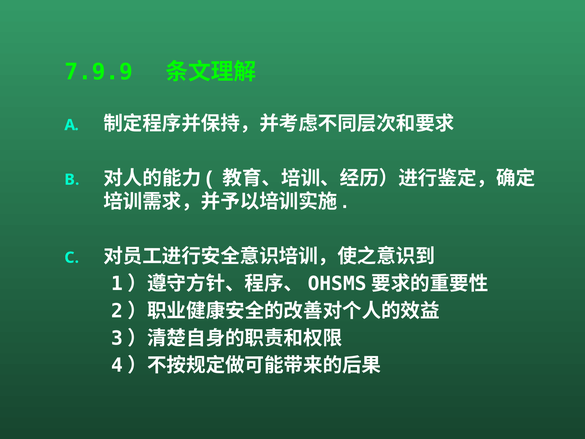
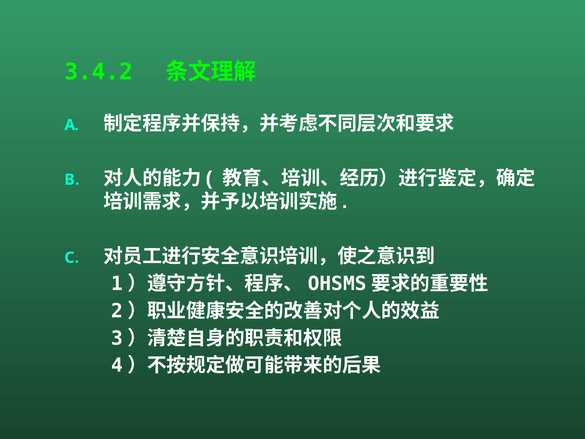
7.9.9: 7.9.9 -> 3.4.2
